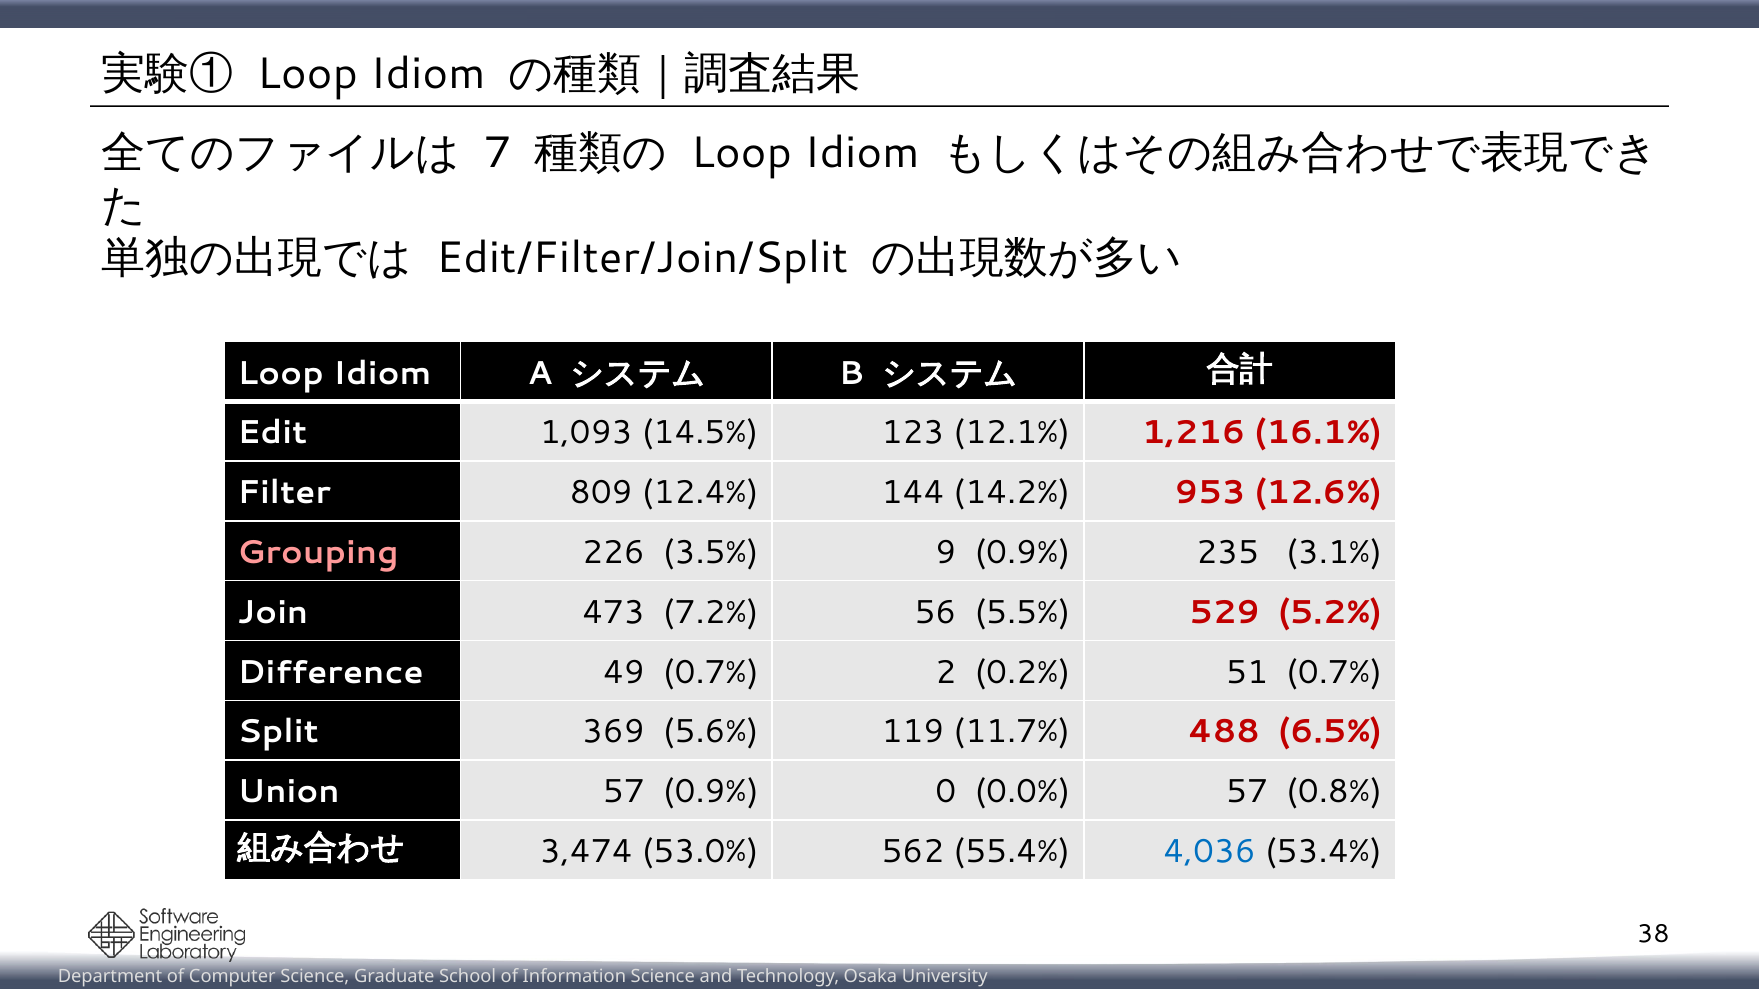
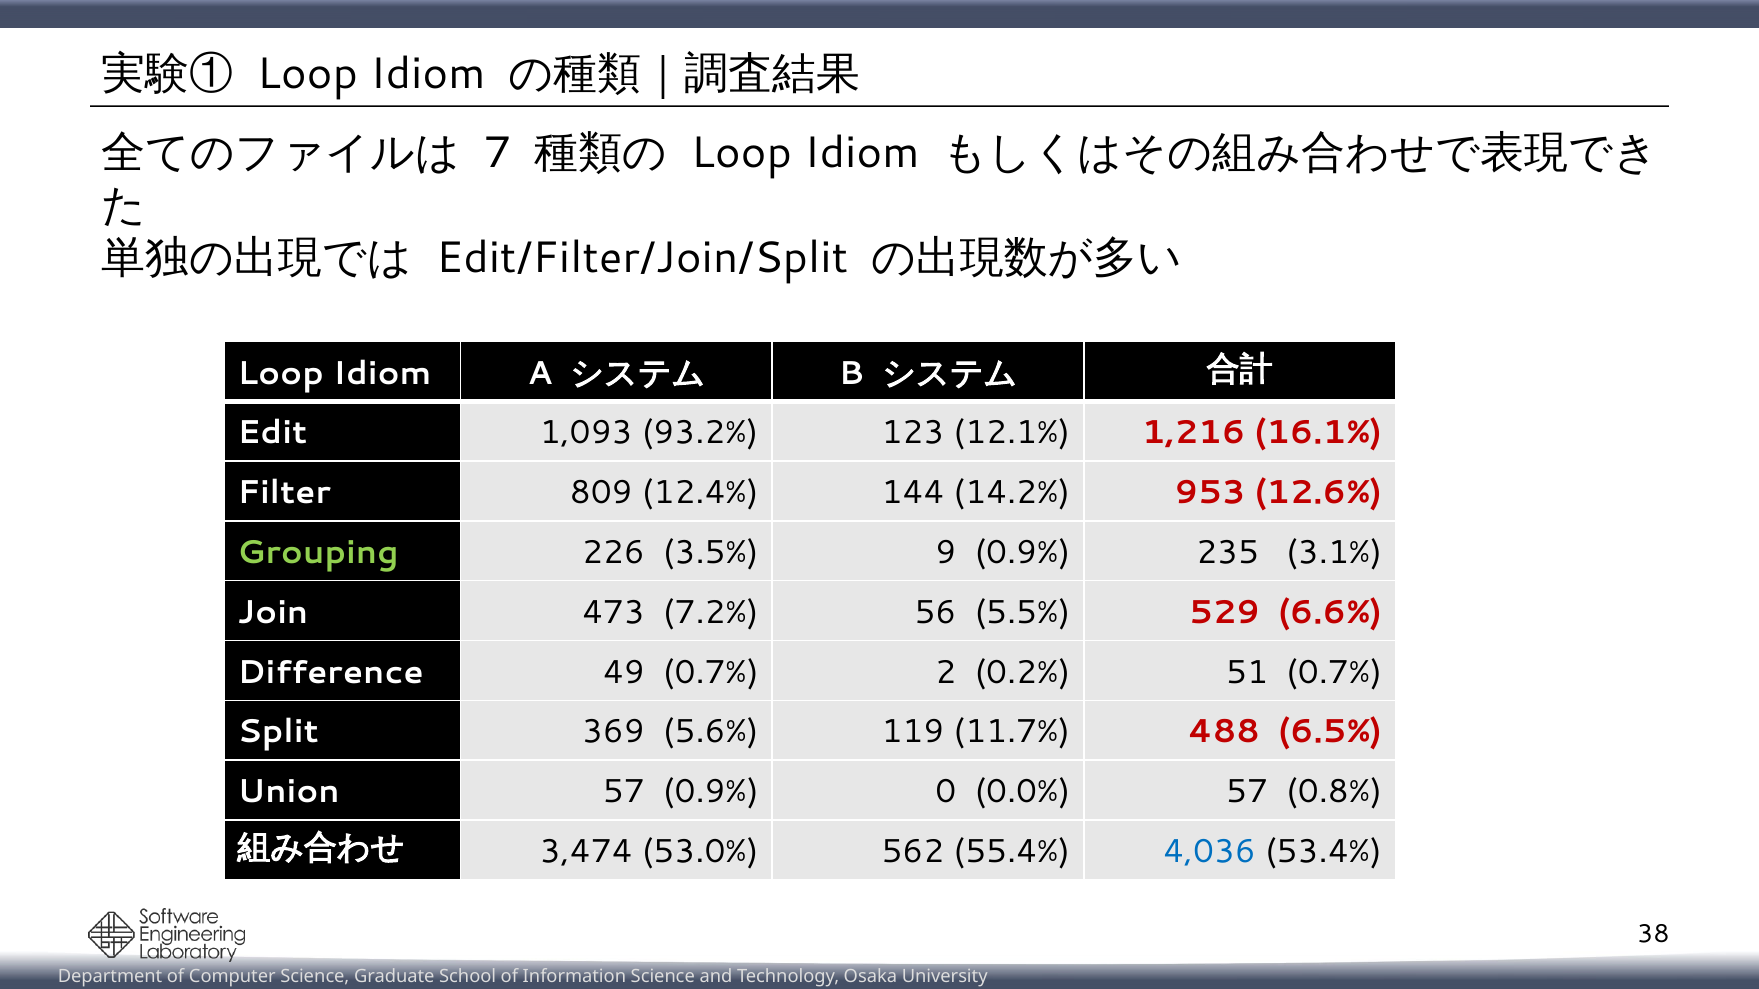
14.5%: 14.5% -> 93.2%
Grouping colour: pink -> light green
5.2%: 5.2% -> 6.6%
